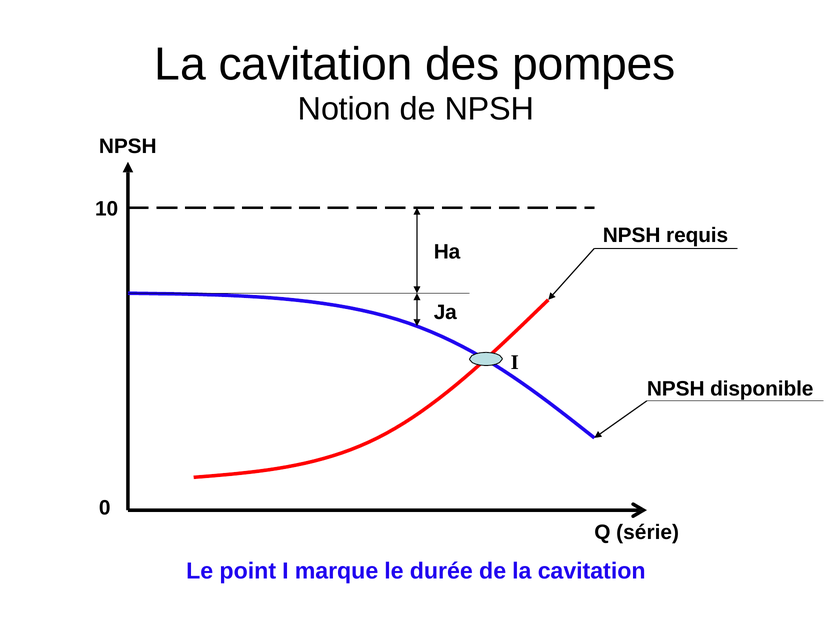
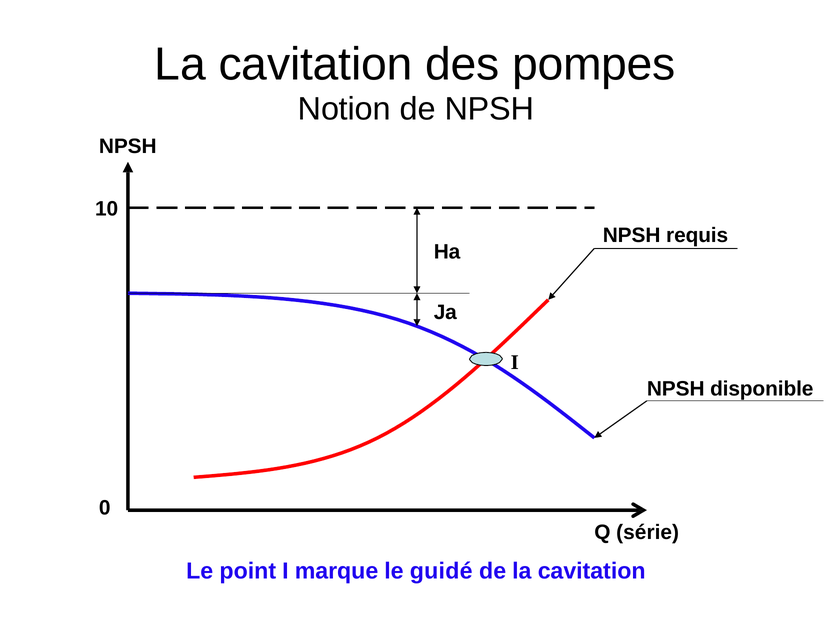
durée: durée -> guidé
